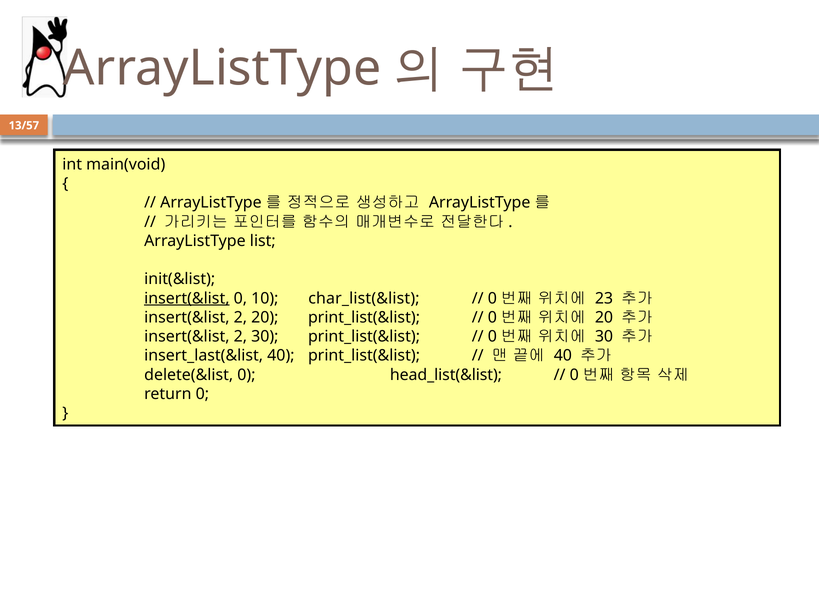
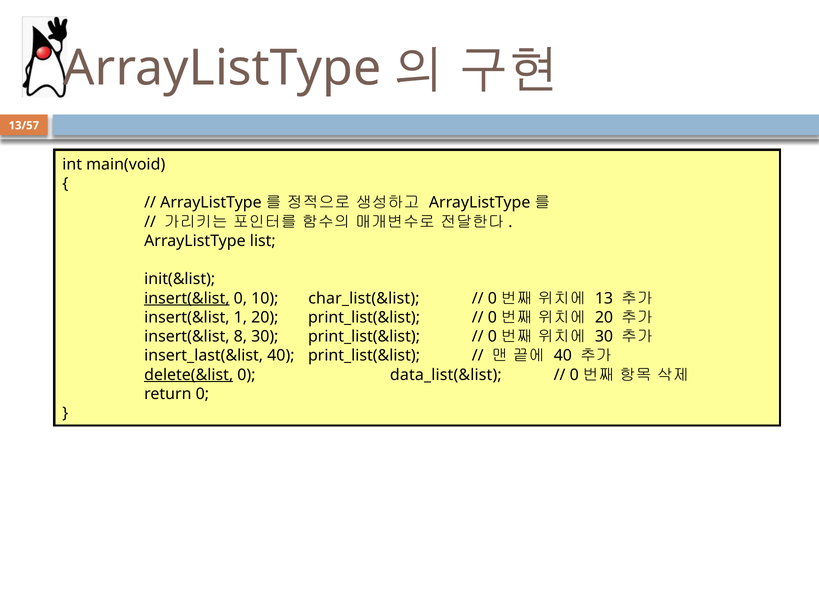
23: 23 -> 13
2 at (240, 318): 2 -> 1
2 at (240, 337): 2 -> 8
delete(&list underline: none -> present
head_list(&list: head_list(&list -> data_list(&list
